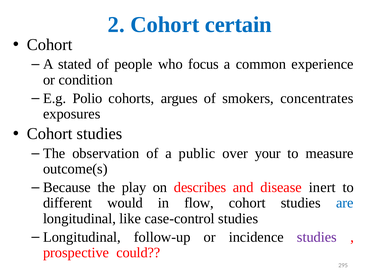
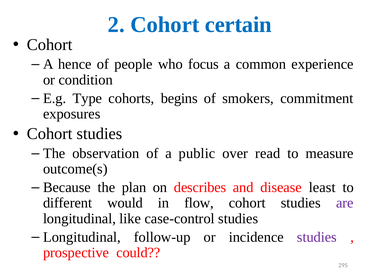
stated: stated -> hence
Polio: Polio -> Type
argues: argues -> begins
concentrates: concentrates -> commitment
your: your -> read
play: play -> plan
inert: inert -> least
are colour: blue -> purple
